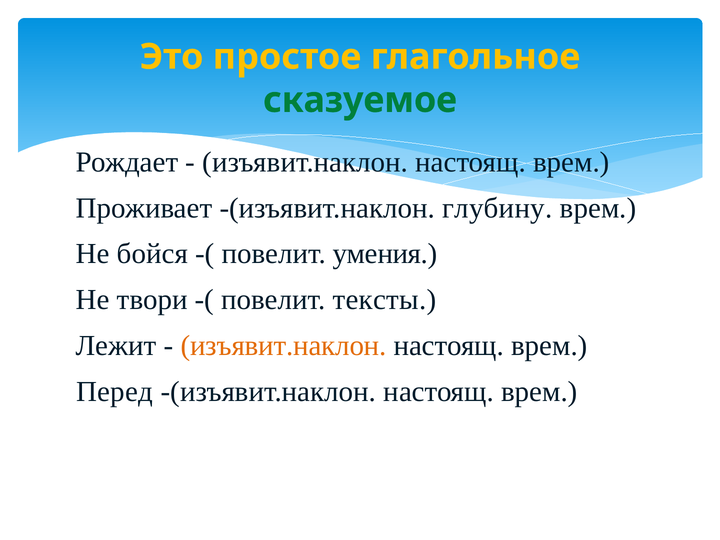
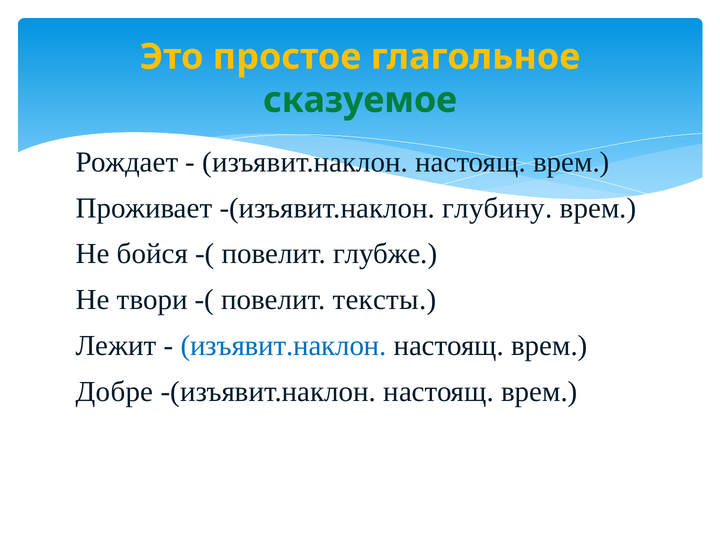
умения: умения -> глубже
изъявит.наклон at (283, 346) colour: orange -> blue
Перед: Перед -> Добре
